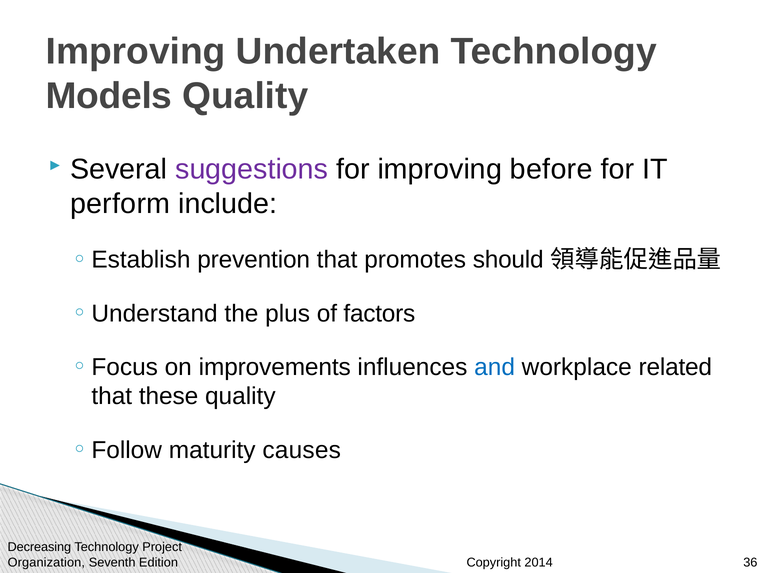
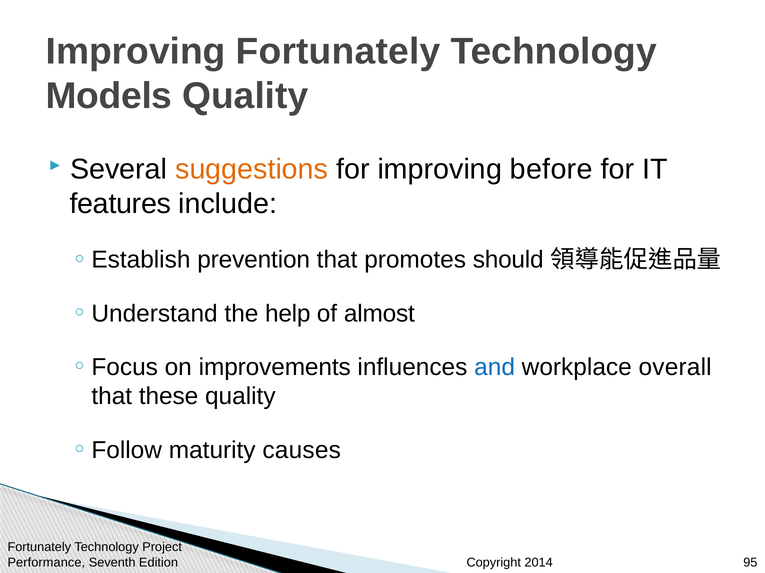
Improving Undertaken: Undertaken -> Fortunately
suggestions colour: purple -> orange
perform: perform -> features
plus: plus -> help
factors: factors -> almost
related: related -> overall
Decreasing at (39, 548): Decreasing -> Fortunately
Organization: Organization -> Performance
36: 36 -> 95
